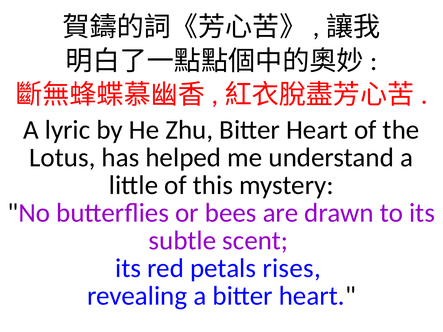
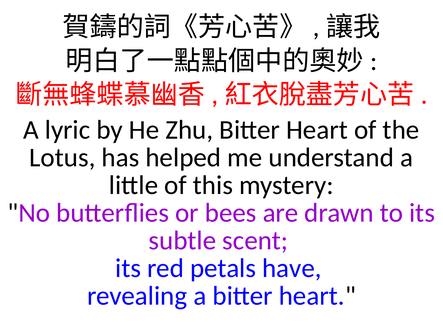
rises: rises -> have
